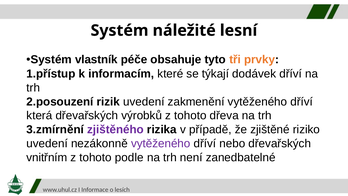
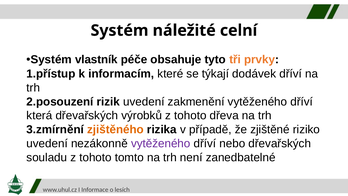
lesní: lesní -> celní
zjištěného colour: purple -> orange
vnitřním: vnitřním -> souladu
podle: podle -> tomto
